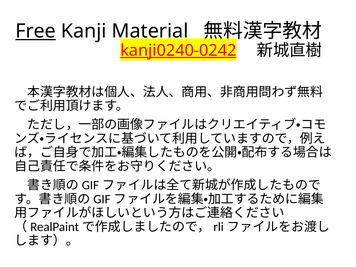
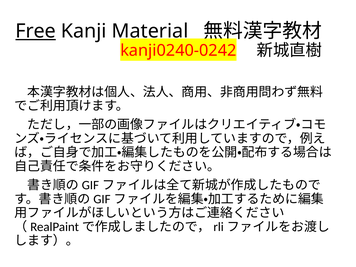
kanji0240-0242 underline: present -> none
